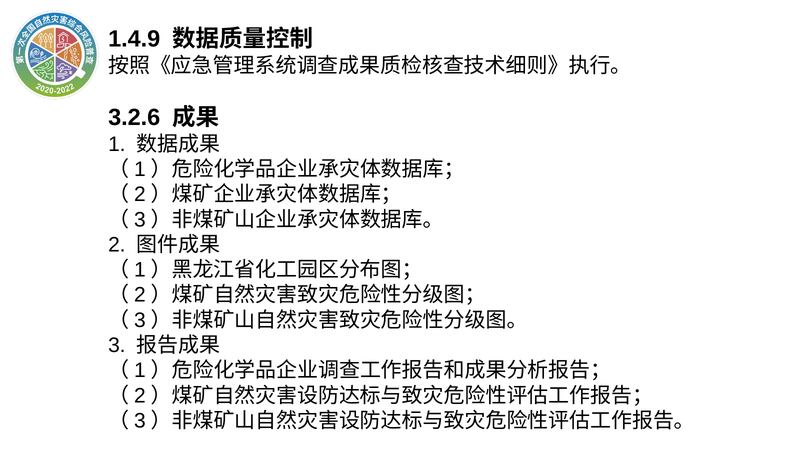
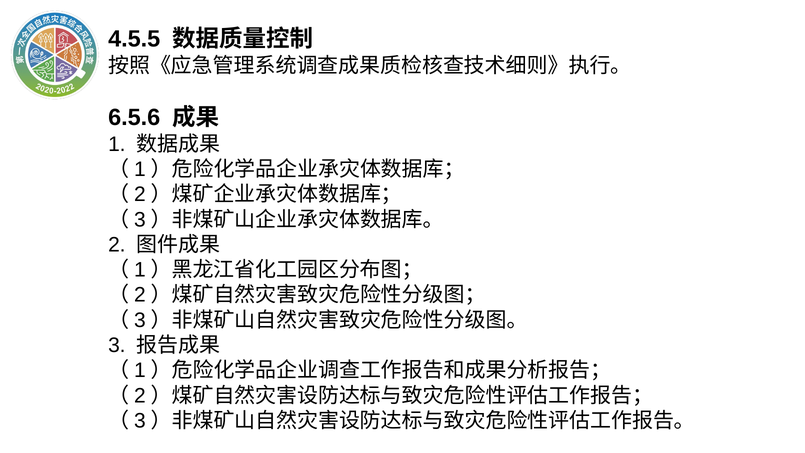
1.4.9: 1.4.9 -> 4.5.5
3.2.6: 3.2.6 -> 6.5.6
